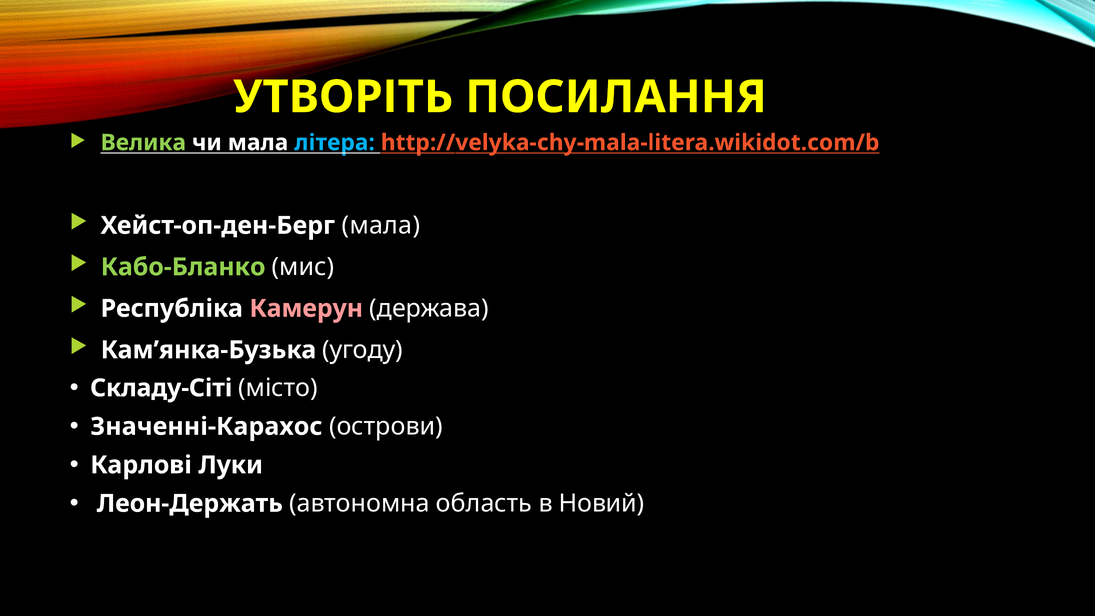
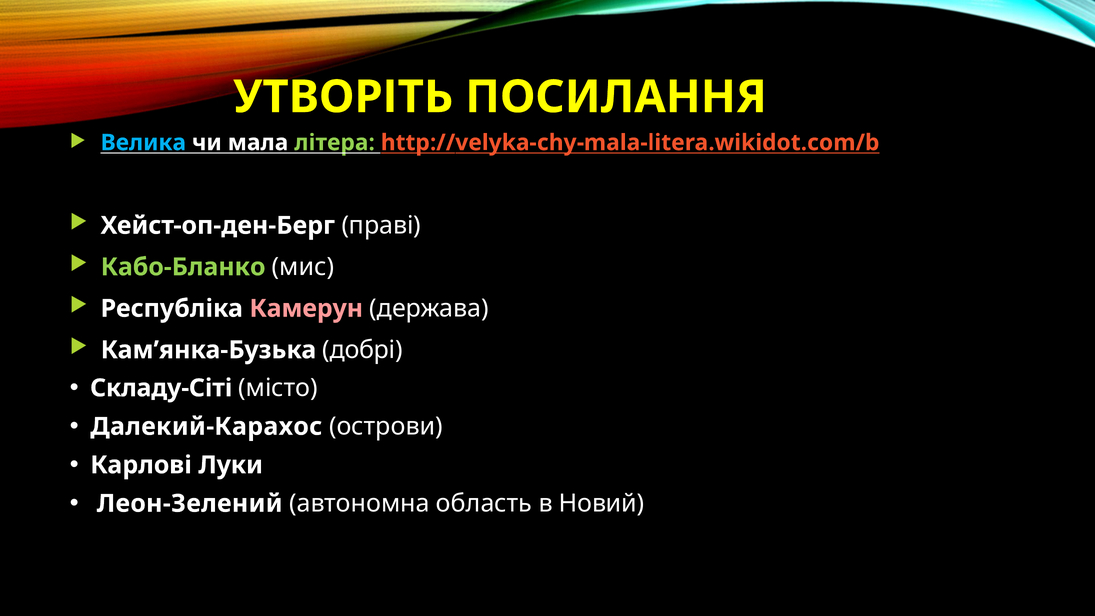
Велика colour: light green -> light blue
літера colour: light blue -> light green
Хейст-оп-ден-Берг мала: мала -> праві
угоду: угоду -> добрі
Значенні-Карахос: Значенні-Карахос -> Далекий-Карахос
Леон-Держать: Леон-Держать -> Леон-Зелений
